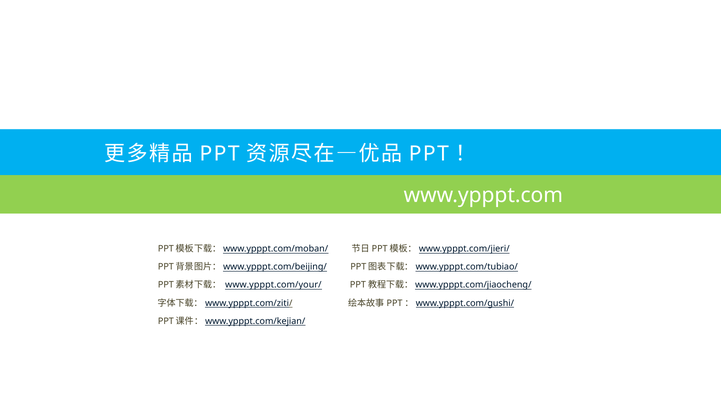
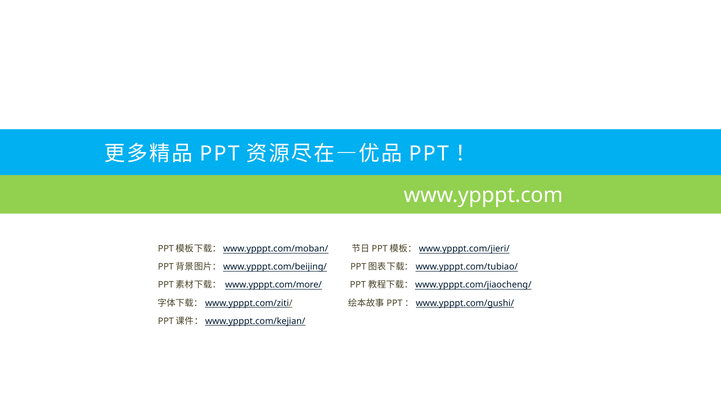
www.ypppt.com/your/: www.ypppt.com/your/ -> www.ypppt.com/more/
